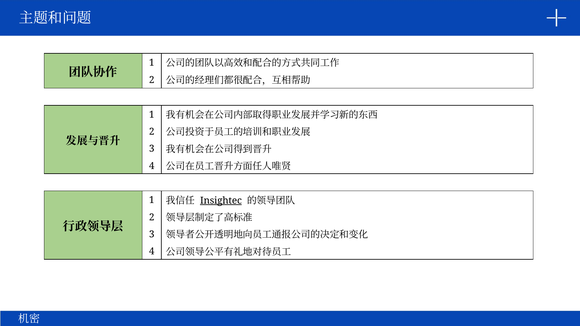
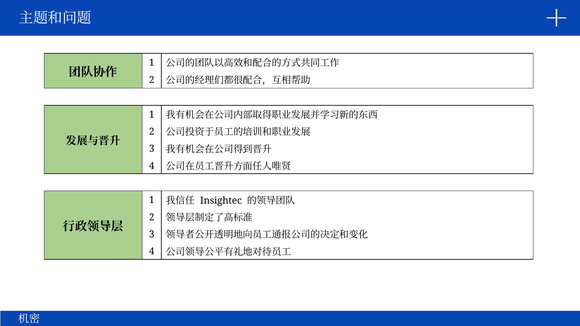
Insightec underline: present -> none
